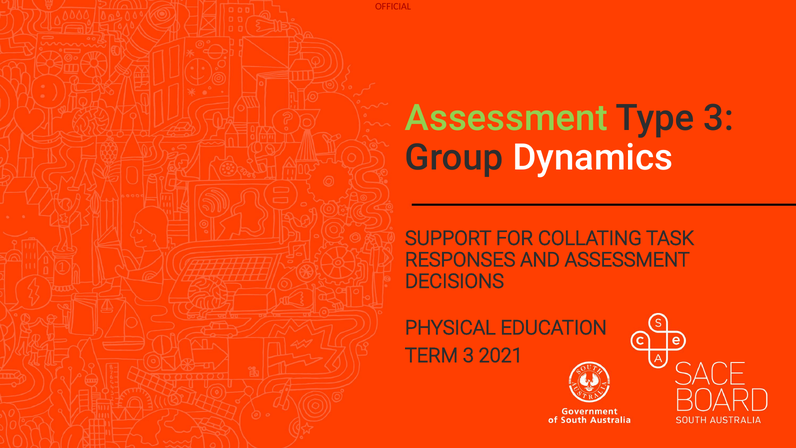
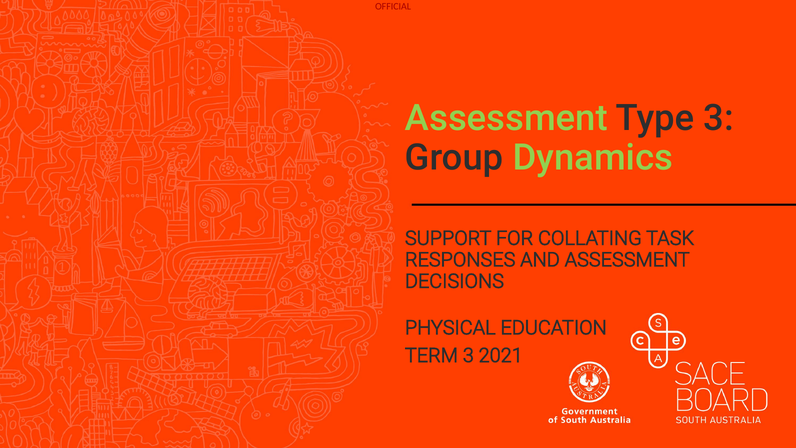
Dynamics colour: white -> light green
